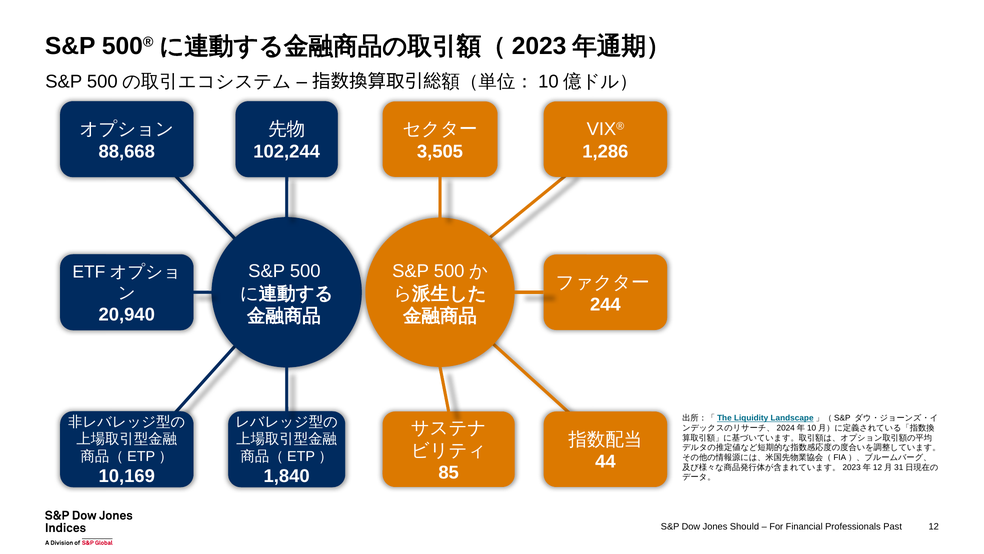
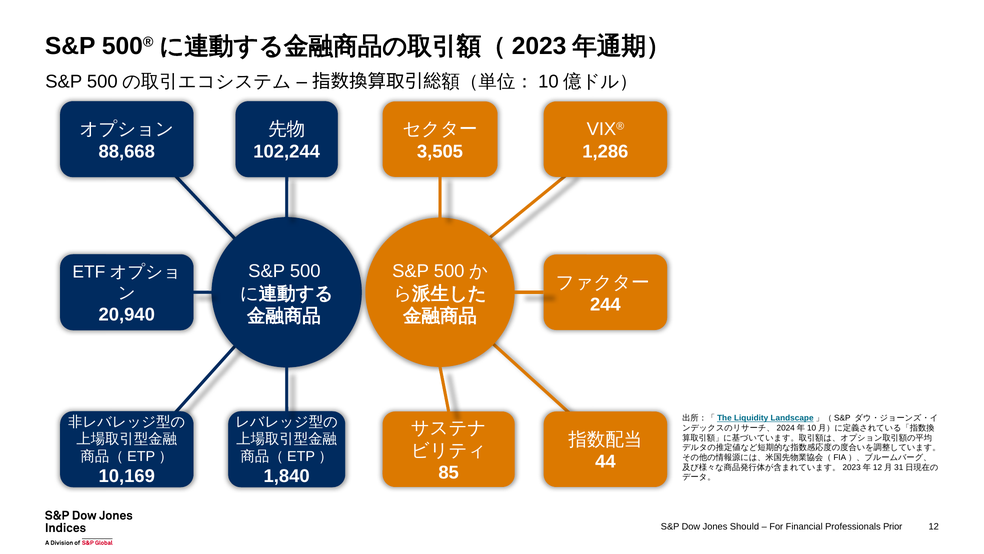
Past: Past -> Prior
